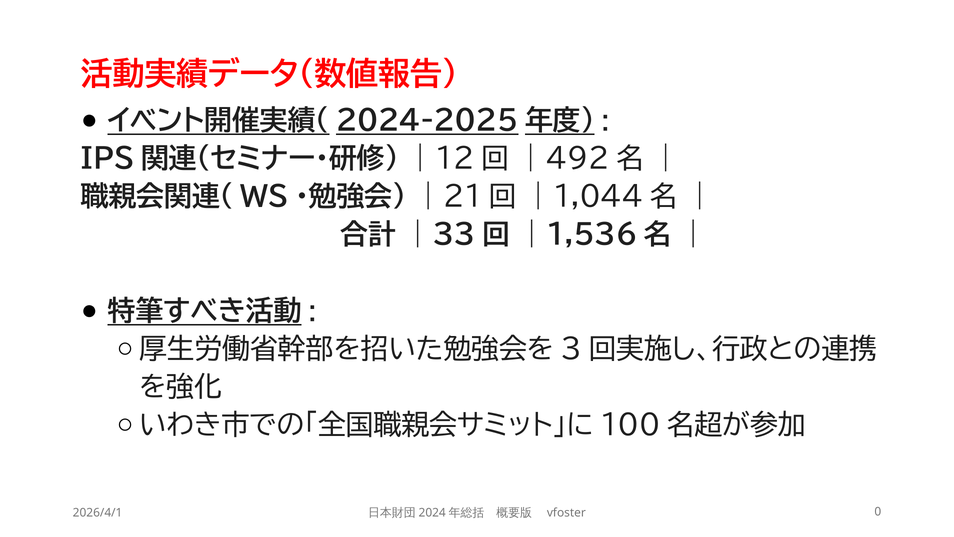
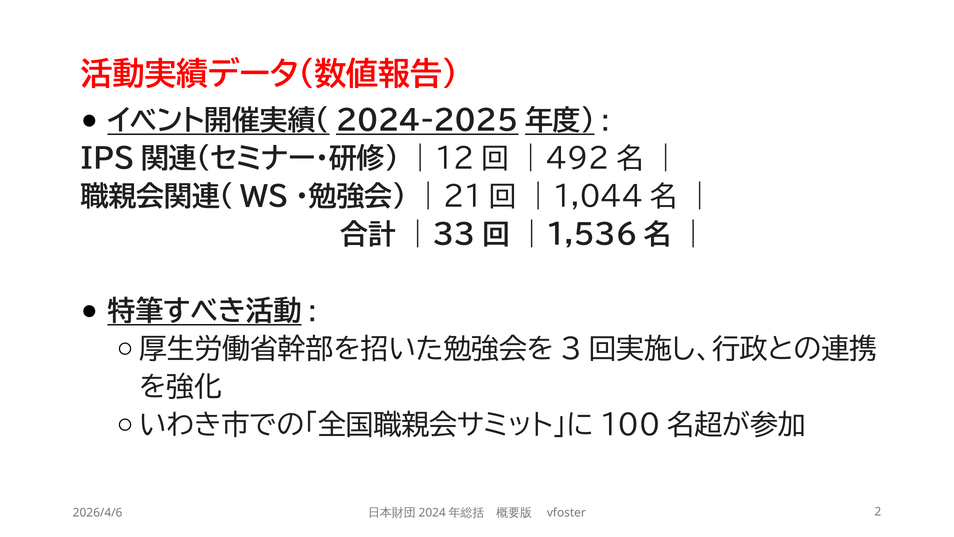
2026/4/1: 2026/4/1 -> 2026/4/6
0: 0 -> 2
